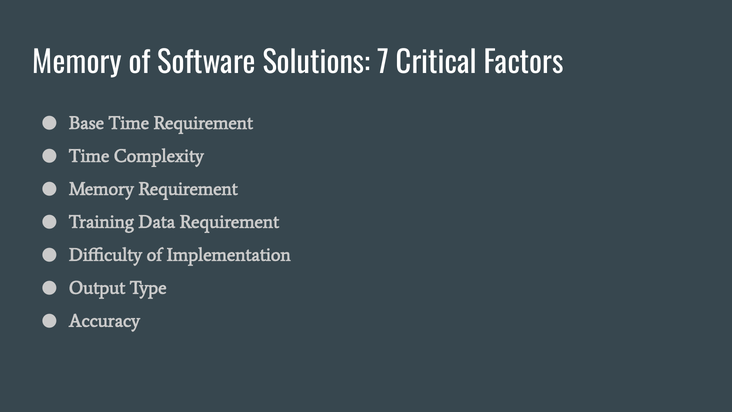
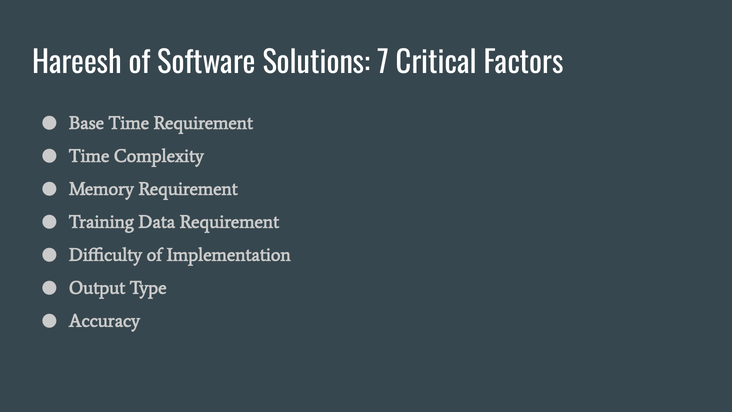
Memory at (77, 63): Memory -> Hareesh
